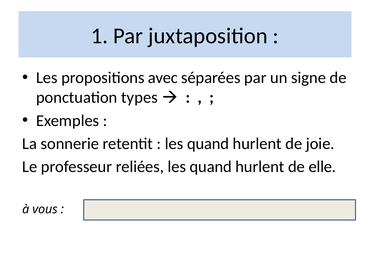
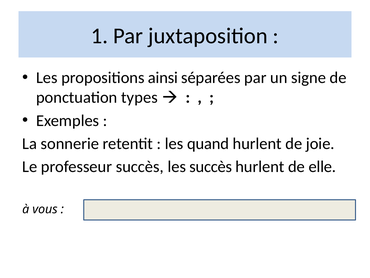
avec: avec -> ainsi
professeur reliées: reliées -> succès
quand at (211, 166): quand -> succès
